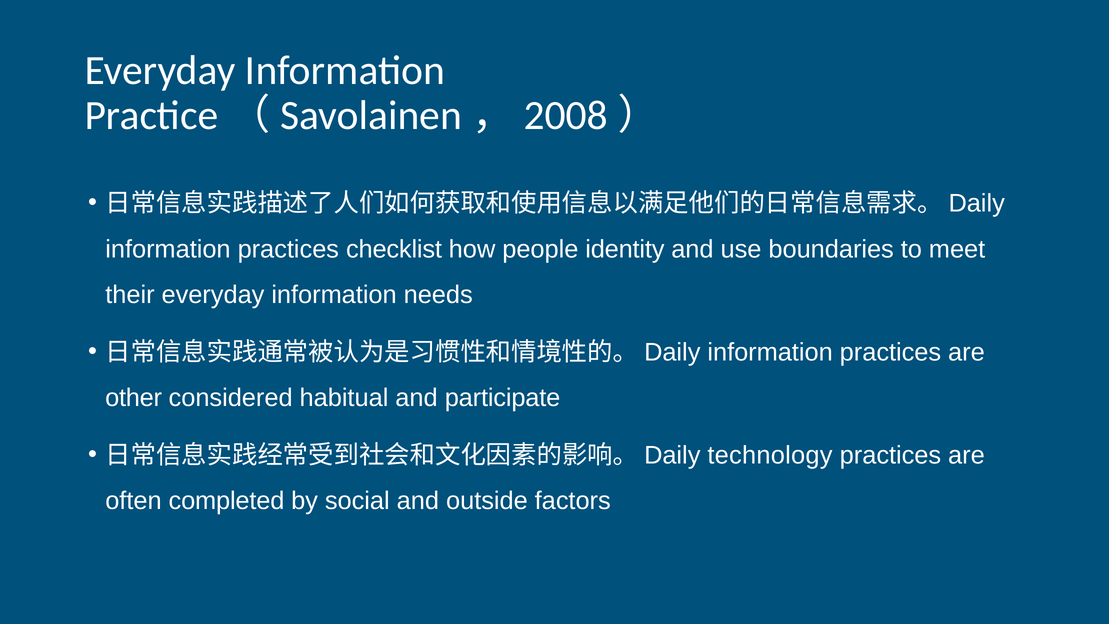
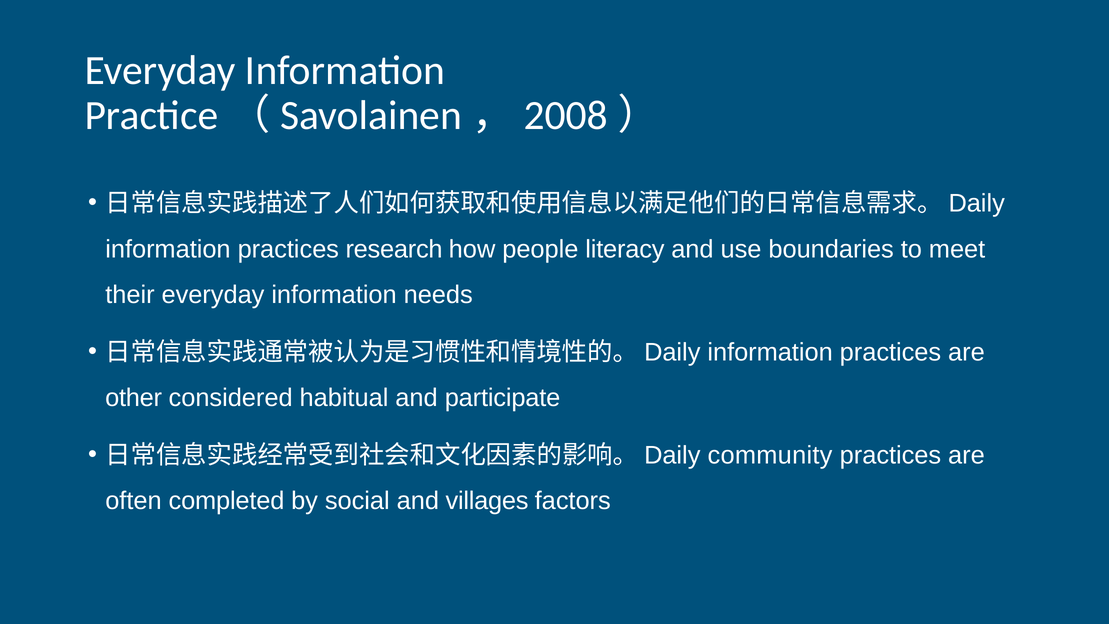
checklist: checklist -> research
identity: identity -> literacy
technology: technology -> community
outside: outside -> villages
